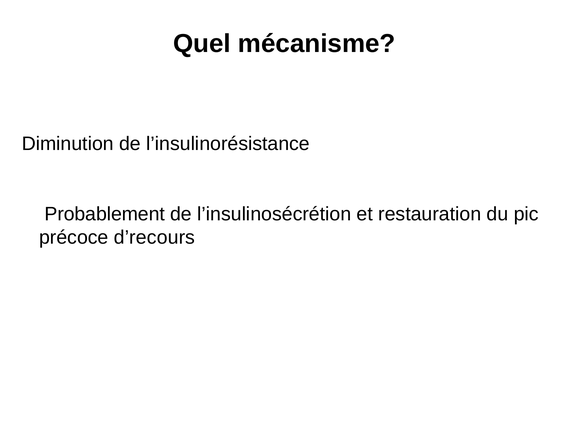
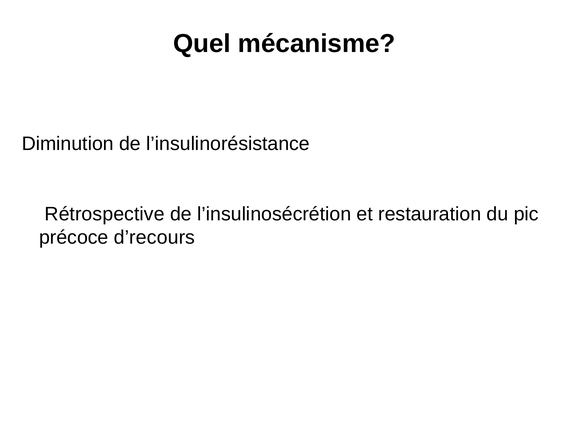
Probablement: Probablement -> Rétrospective
